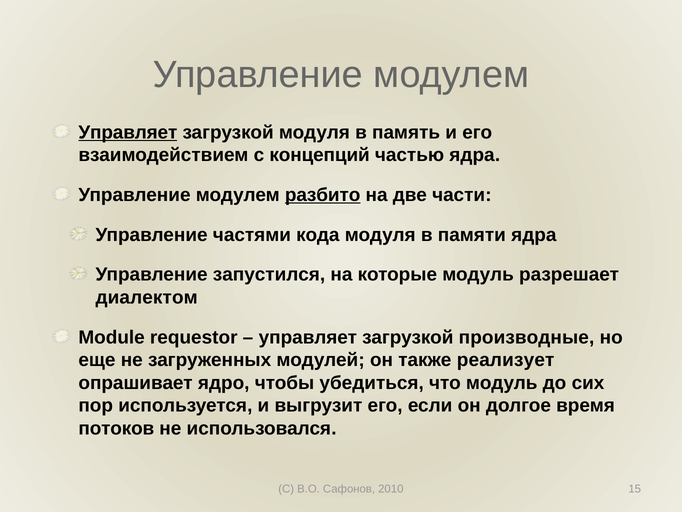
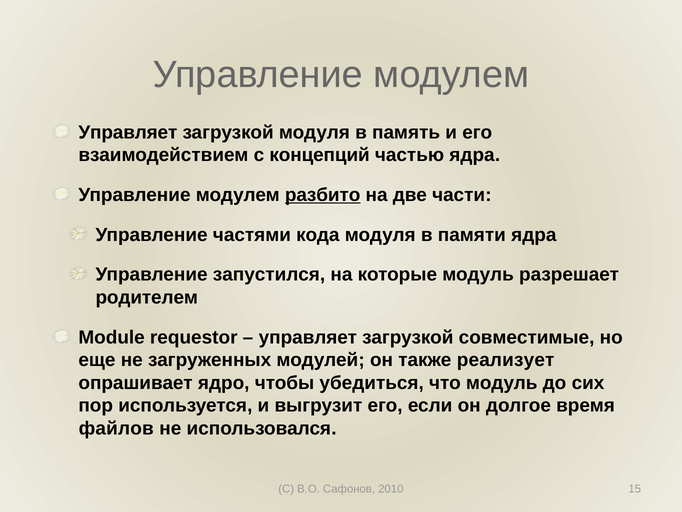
Управляет at (128, 132) underline: present -> none
диалектом: диалектом -> родителем
производные: производные -> совместимые
потоков: потоков -> файлов
